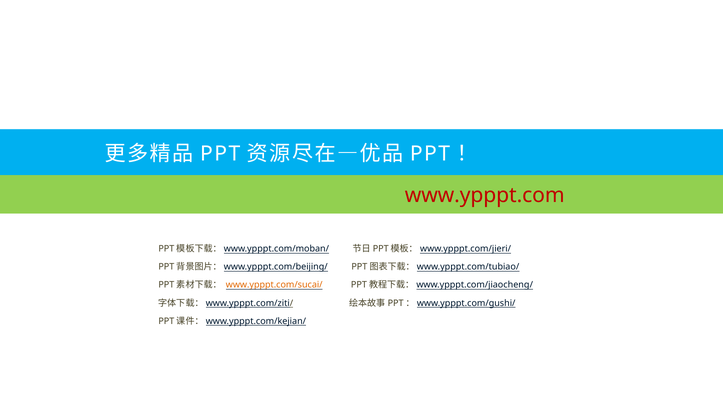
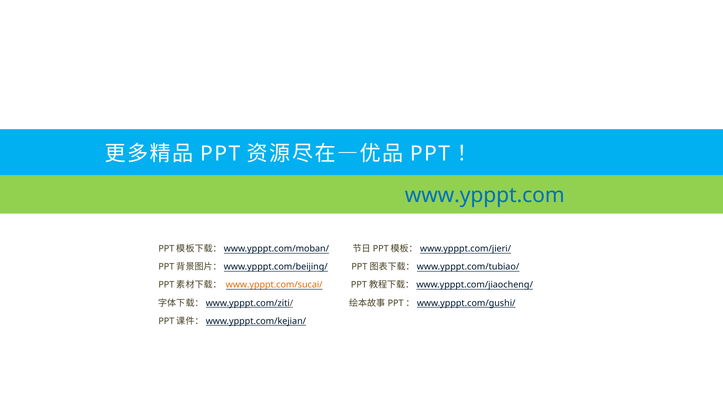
www.ypppt.com colour: red -> blue
